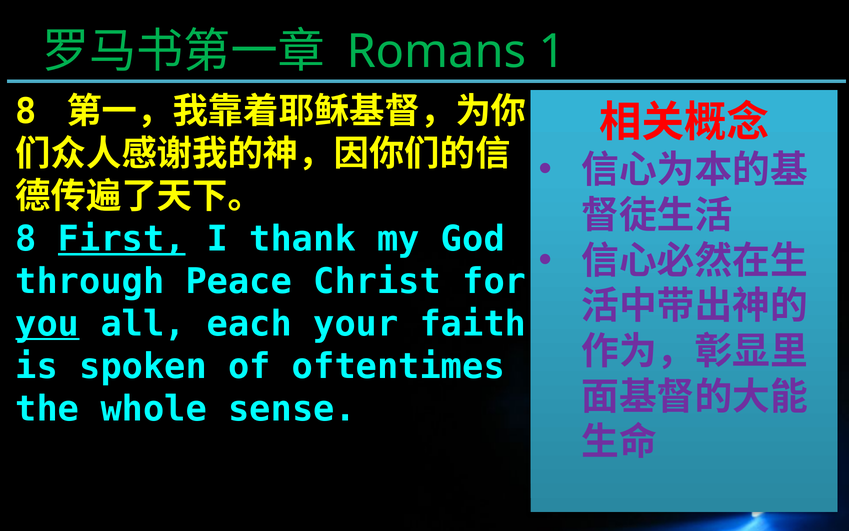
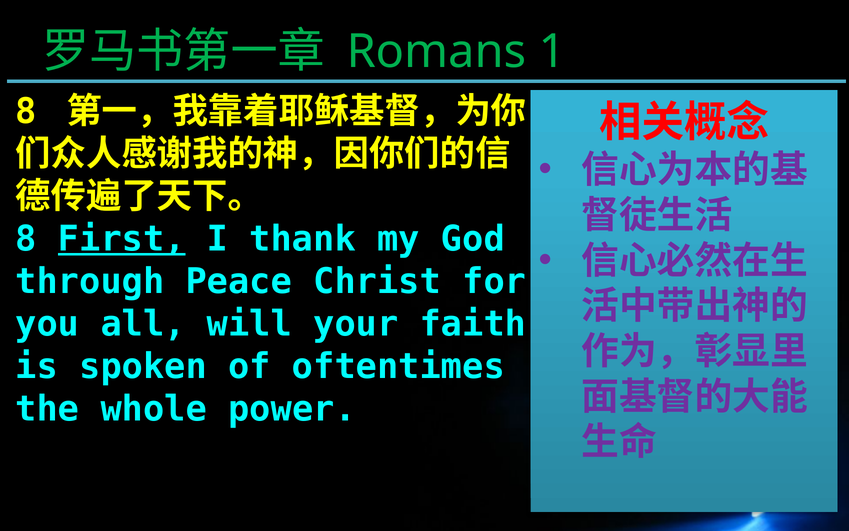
you underline: present -> none
each: each -> will
sense: sense -> power
